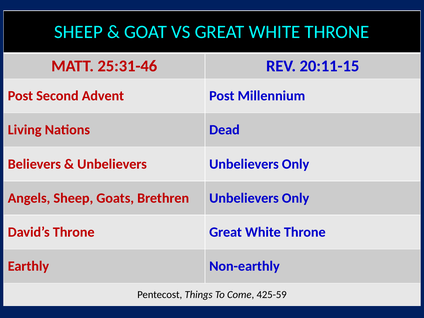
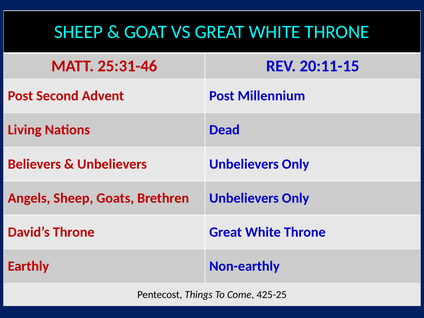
425-59: 425-59 -> 425-25
